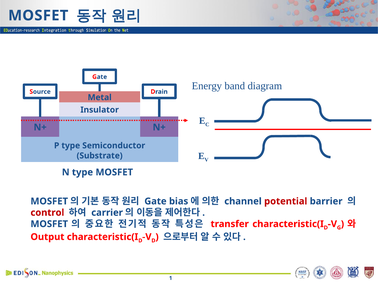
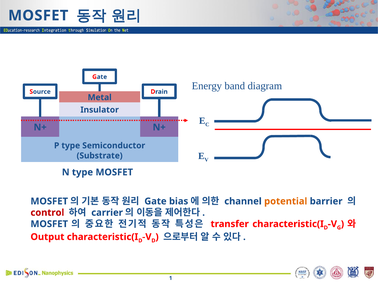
potential colour: red -> orange
